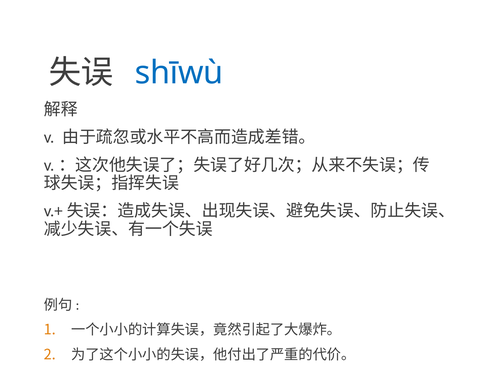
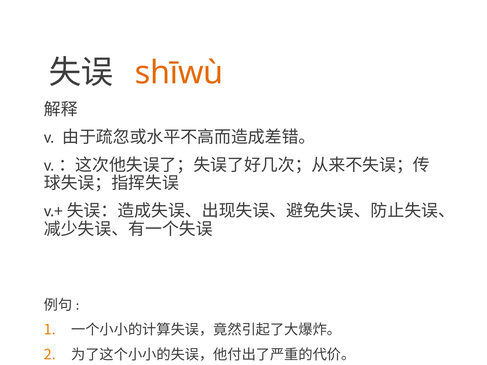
shīwù colour: blue -> orange
